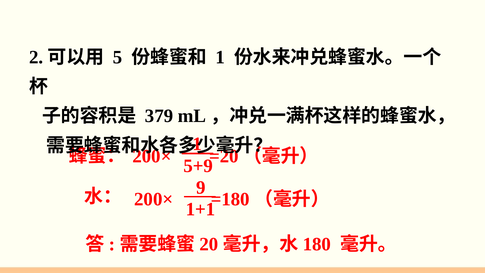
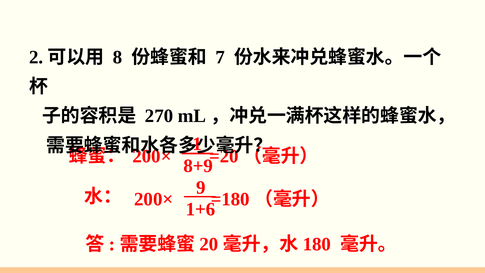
5: 5 -> 8
1 at (220, 57): 1 -> 7
379: 379 -> 270
5+9: 5+9 -> 8+9
1+1: 1+1 -> 1+6
